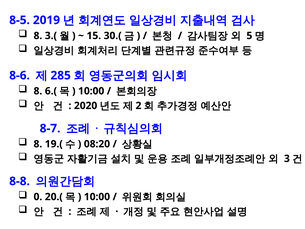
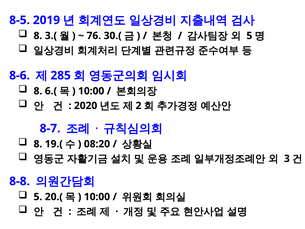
15: 15 -> 76
0 at (38, 197): 0 -> 5
